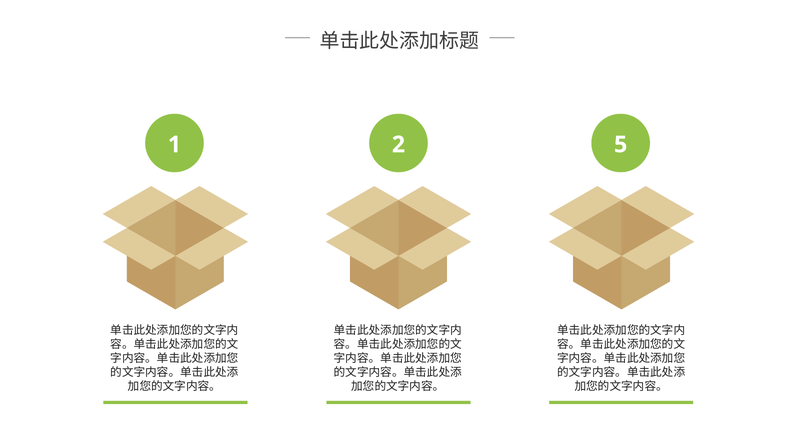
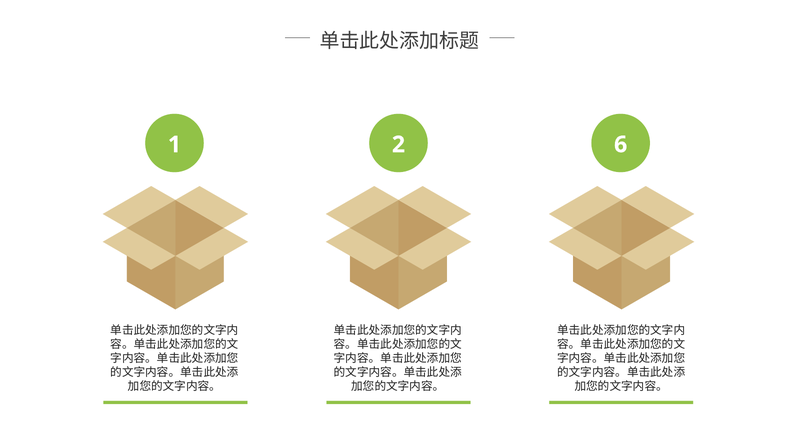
5: 5 -> 6
